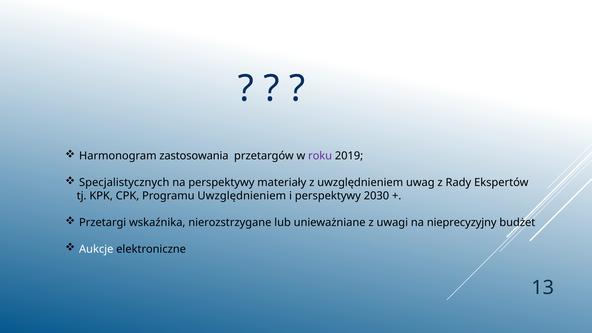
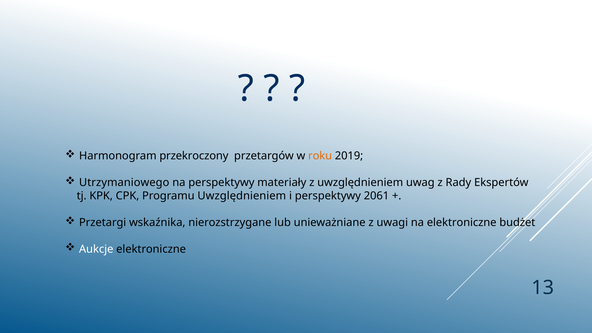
zastosowania: zastosowania -> przekroczony
roku colour: purple -> orange
Specjalistycznych: Specjalistycznych -> Utrzymaniowego
2030: 2030 -> 2061
na nieprecyzyjny: nieprecyzyjny -> elektroniczne
